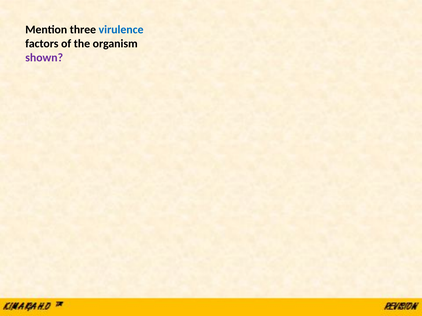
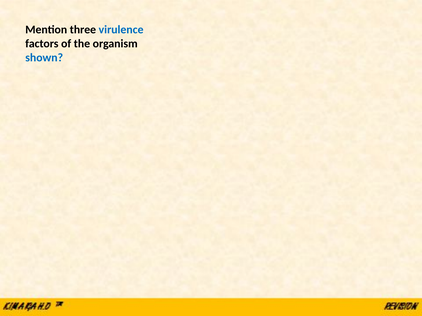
shown colour: purple -> blue
